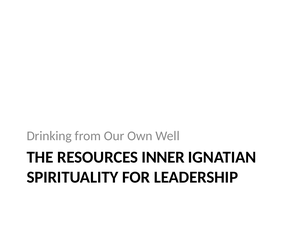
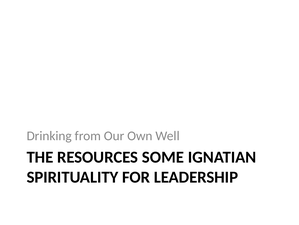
INNER: INNER -> SOME
